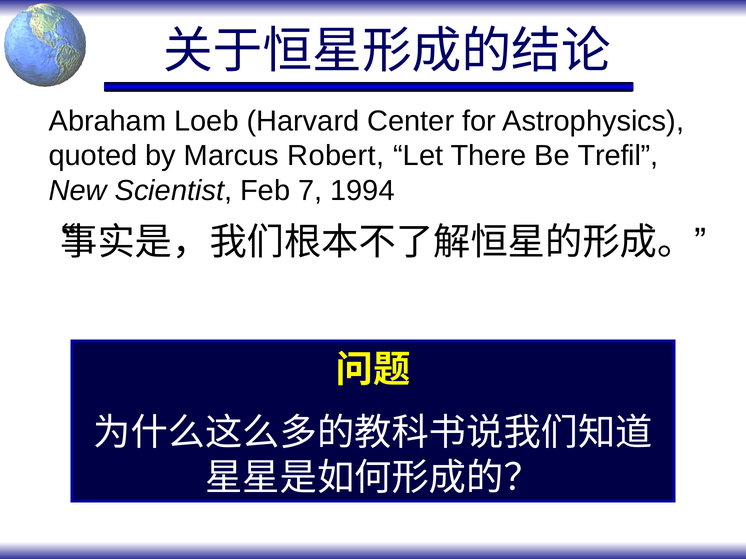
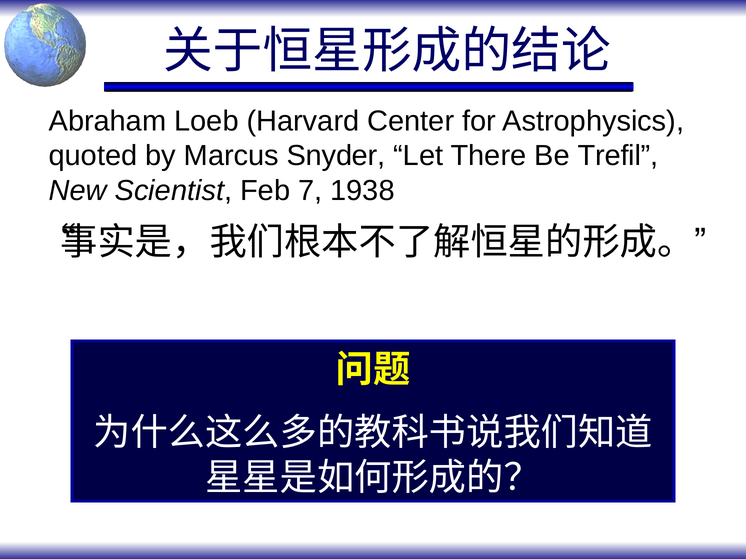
Robert: Robert -> Snyder
1994: 1994 -> 1938
